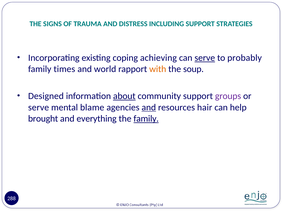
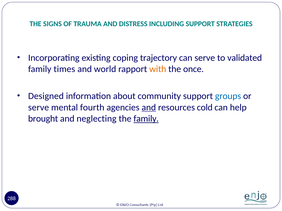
achieving: achieving -> trajectory
serve at (205, 58) underline: present -> none
probably: probably -> validated
soup: soup -> once
about underline: present -> none
groups colour: purple -> blue
blame: blame -> fourth
hair: hair -> cold
everything: everything -> neglecting
